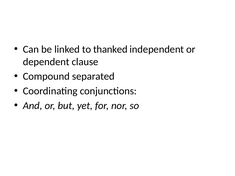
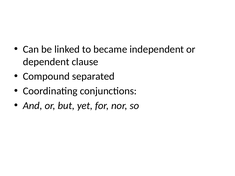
thanked: thanked -> became
